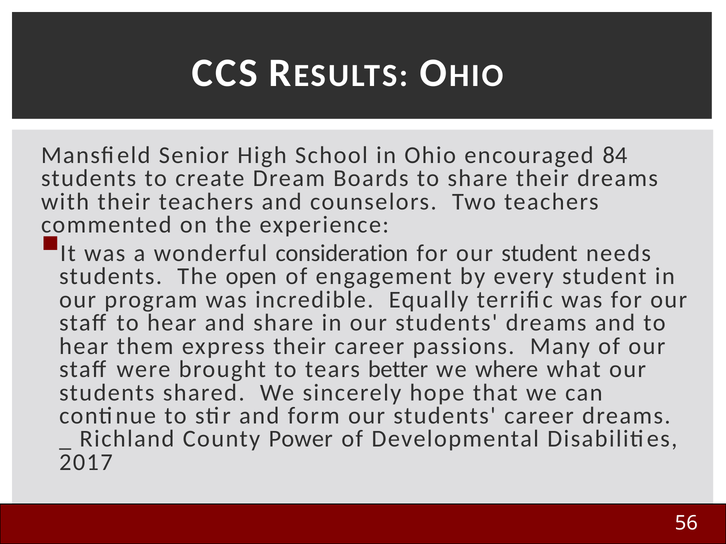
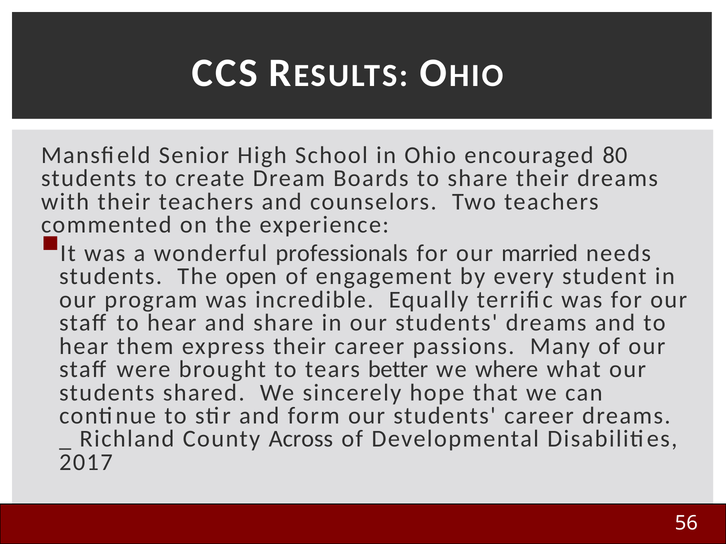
84: 84 -> 80
consideration: consideration -> professionals
our student: student -> married
Power: Power -> Across
